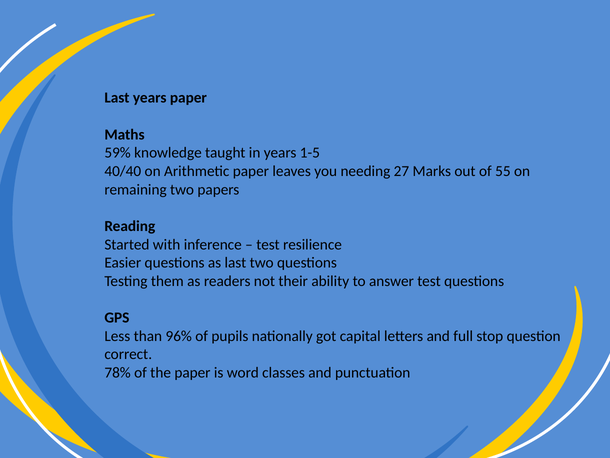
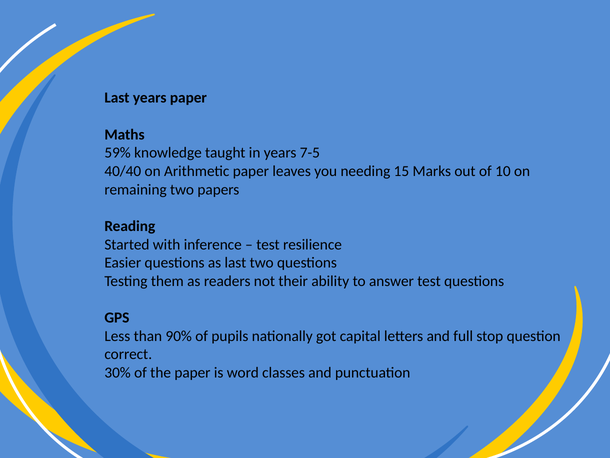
1-5: 1-5 -> 7-5
27: 27 -> 15
55: 55 -> 10
96%: 96% -> 90%
78%: 78% -> 30%
